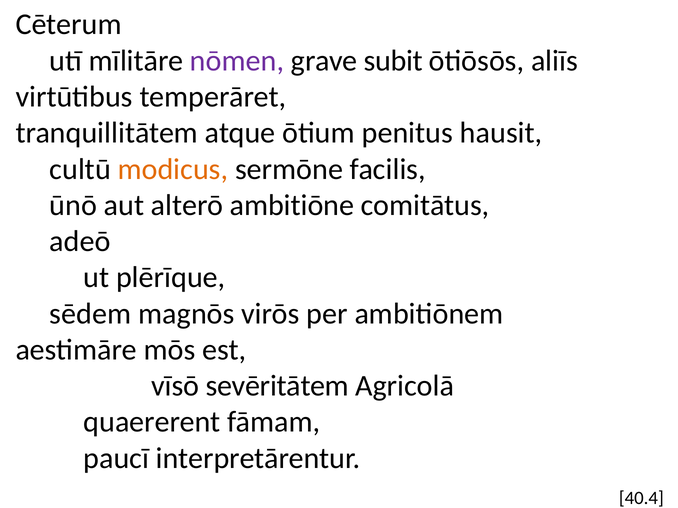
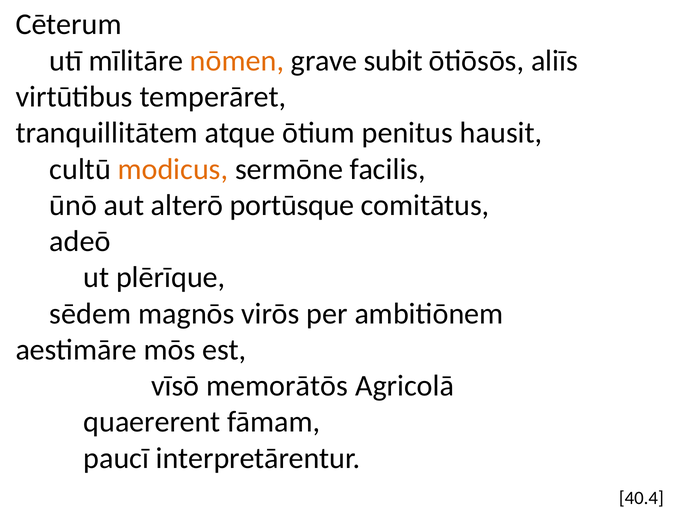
nōmen colour: purple -> orange
ambitiōne: ambitiōne -> portūsque
sevēritātem: sevēritātem -> memorātōs
